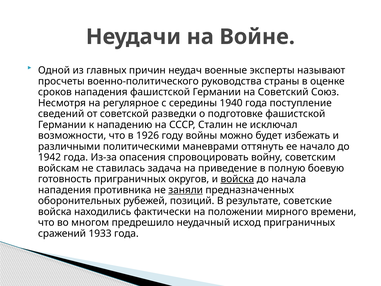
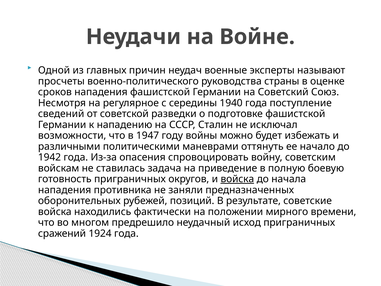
1926: 1926 -> 1947
заняли underline: present -> none
1933: 1933 -> 1924
